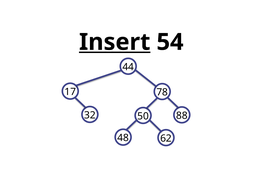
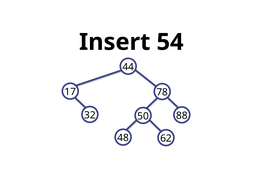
Insert underline: present -> none
